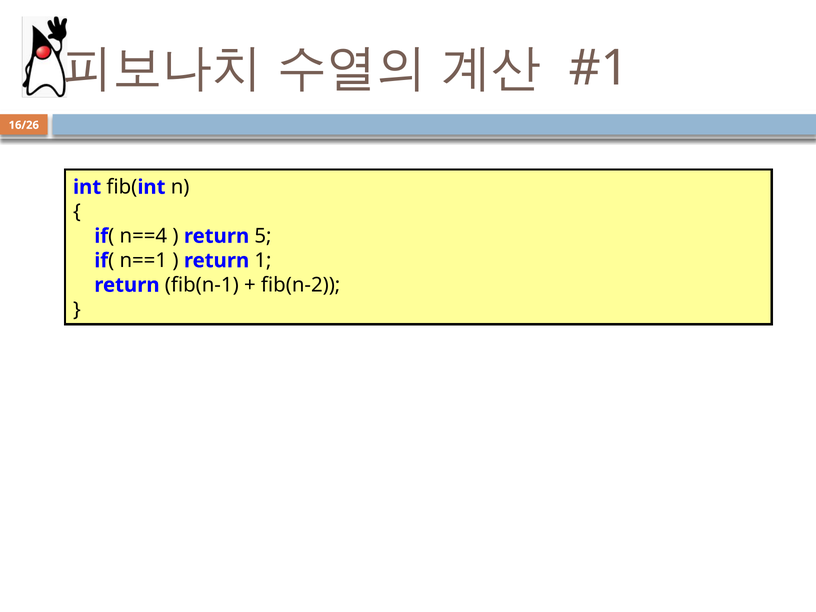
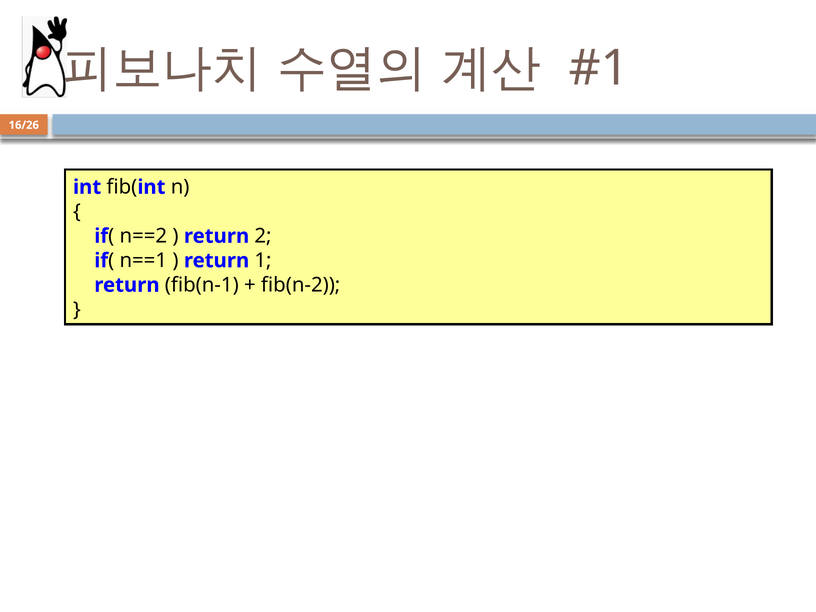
n==4: n==4 -> n==2
5: 5 -> 2
